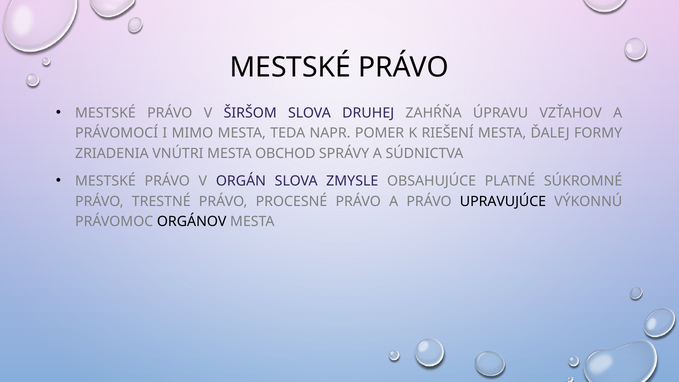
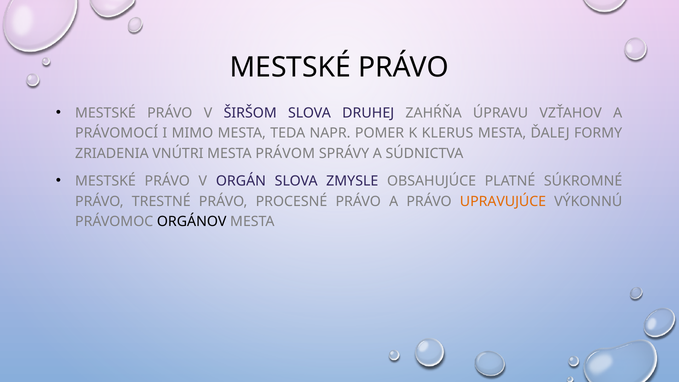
RIEŠENÍ: RIEŠENÍ -> KLERUS
OBCHOD: OBCHOD -> PRÁVOM
UPRAVUJÚCE colour: black -> orange
